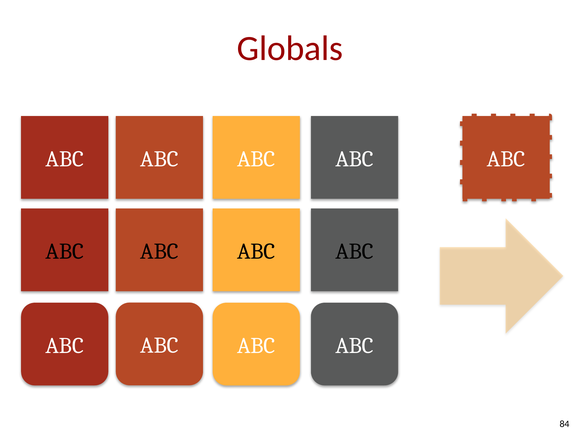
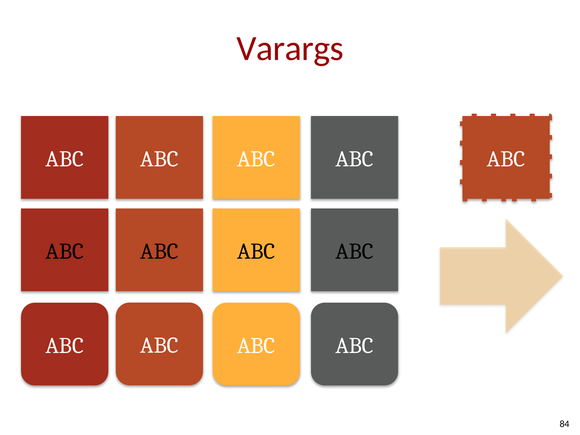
Globals: Globals -> Varargs
